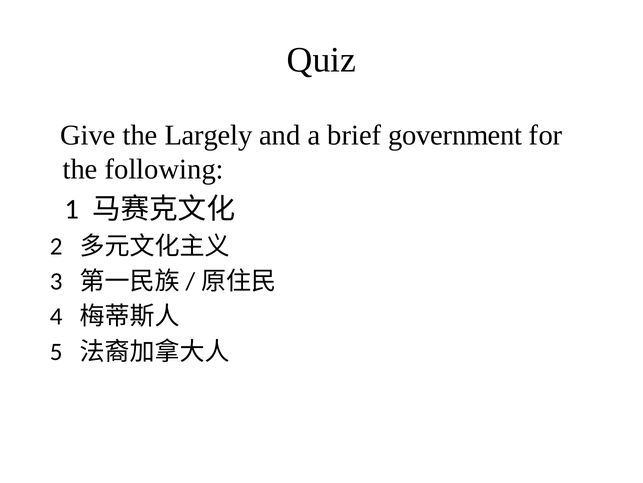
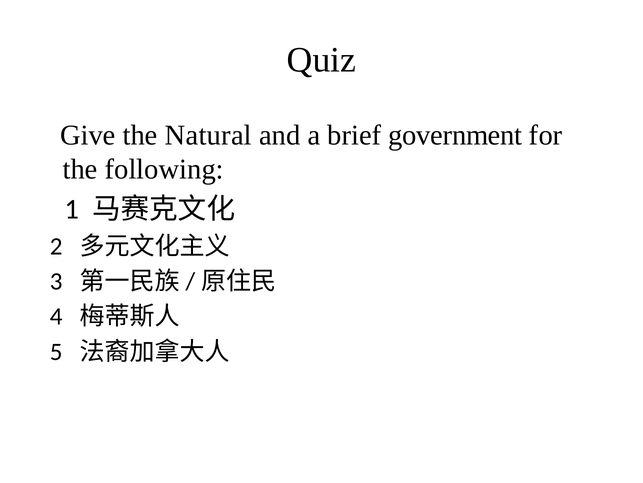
Largely: Largely -> Natural
